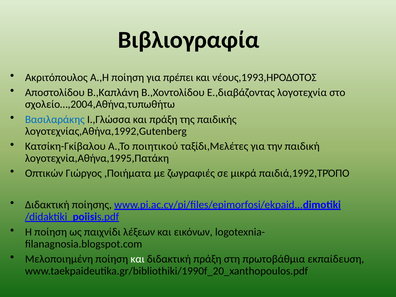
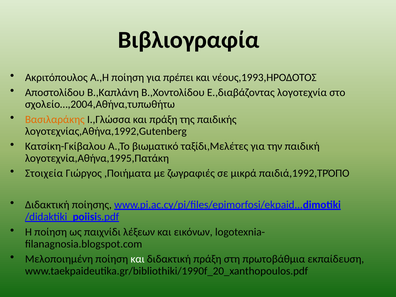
Βασιλαράκης colour: blue -> orange
ποιητικού: ποιητικού -> βιωματικό
Οπτικών: Οπτικών -> Στοιχεία
